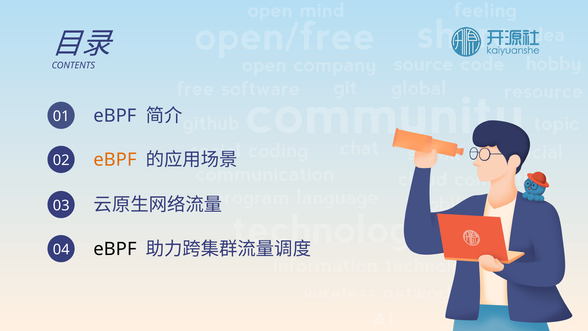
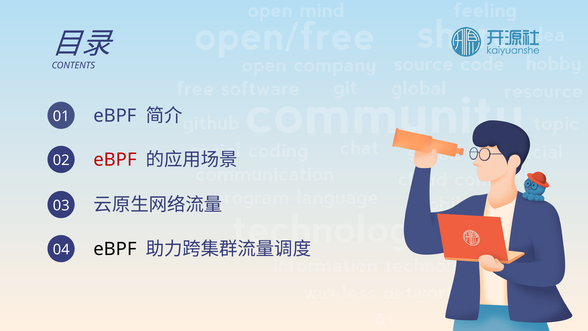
eBPF at (115, 160) colour: orange -> red
